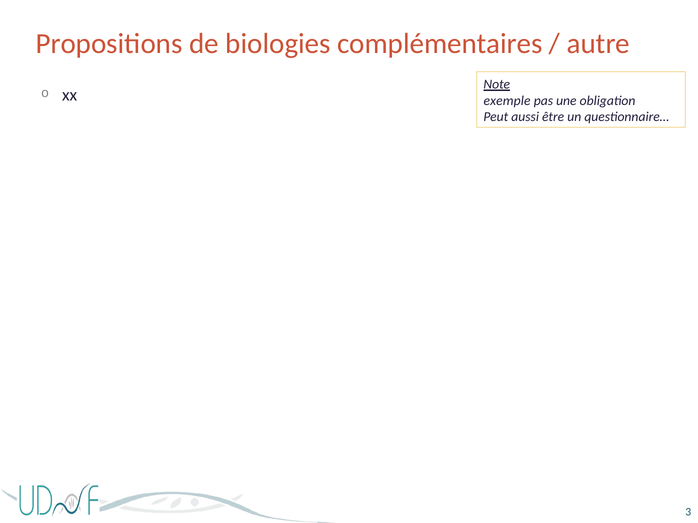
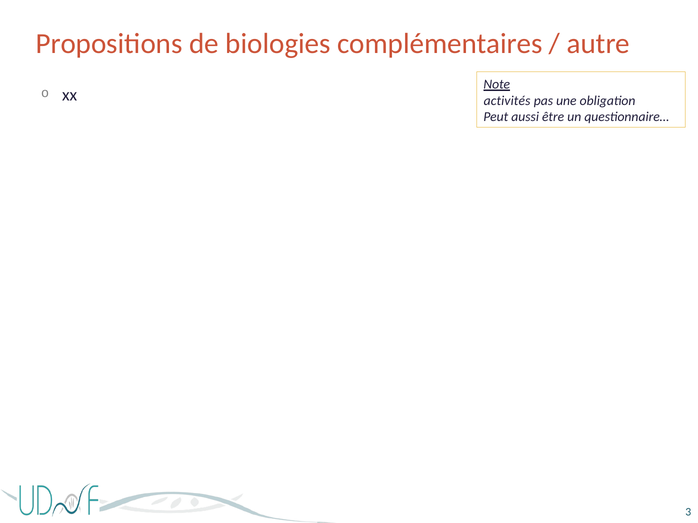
exemple: exemple -> activités
